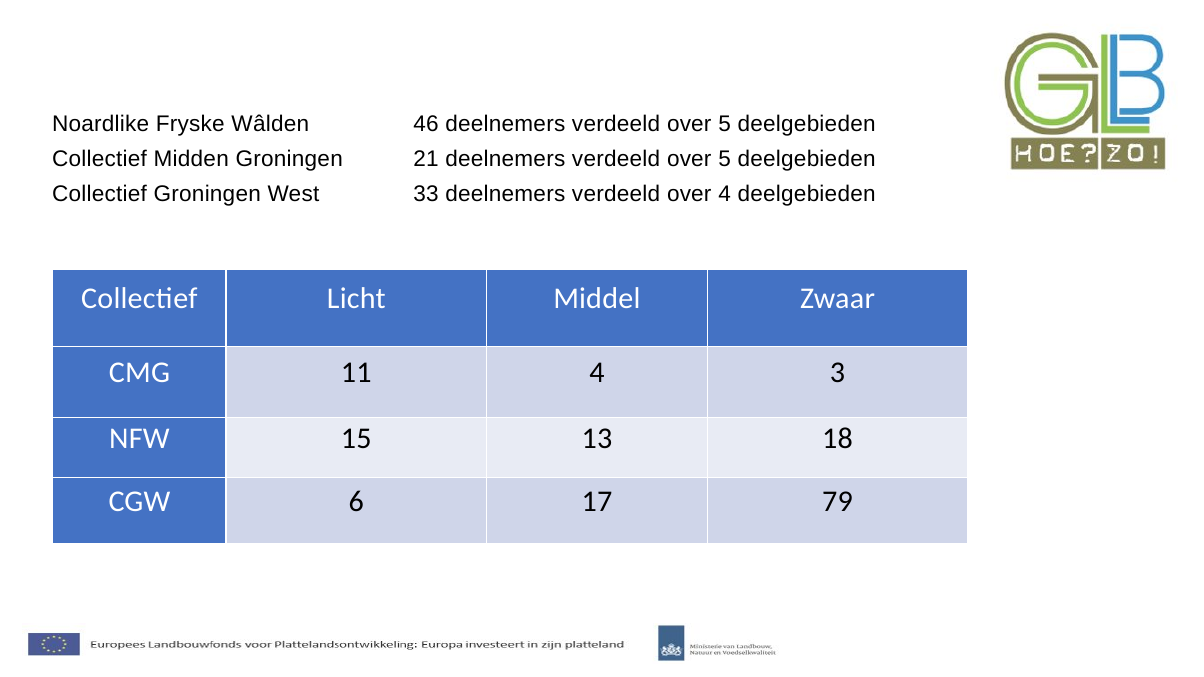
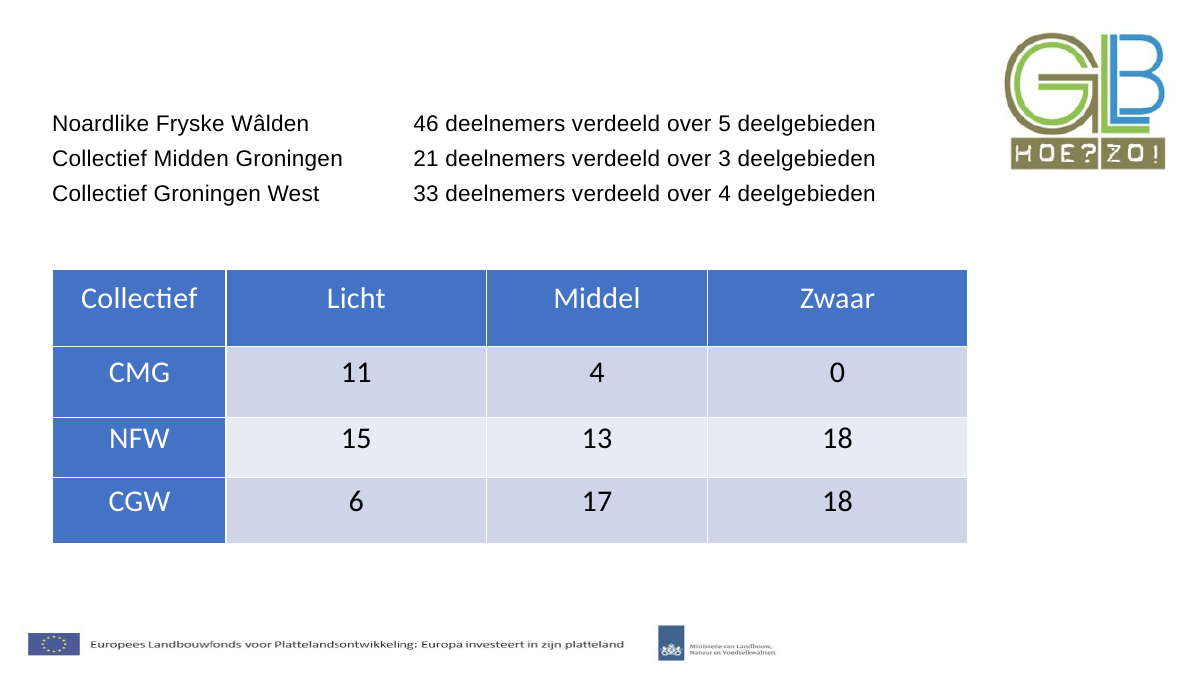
5 at (725, 159): 5 -> 3
3: 3 -> 0
17 79: 79 -> 18
